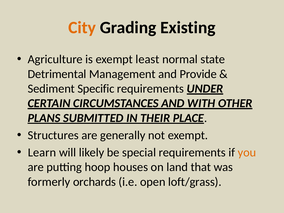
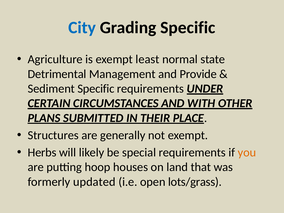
City colour: orange -> blue
Grading Existing: Existing -> Specific
Learn: Learn -> Herbs
orchards: orchards -> updated
loft/grass: loft/grass -> lots/grass
